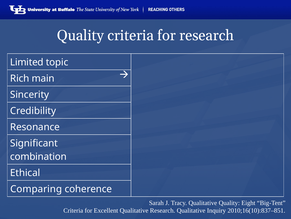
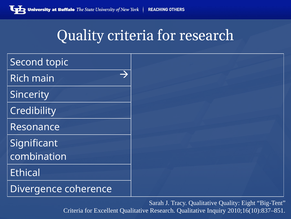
Limited: Limited -> Second
Comparing: Comparing -> Divergence
